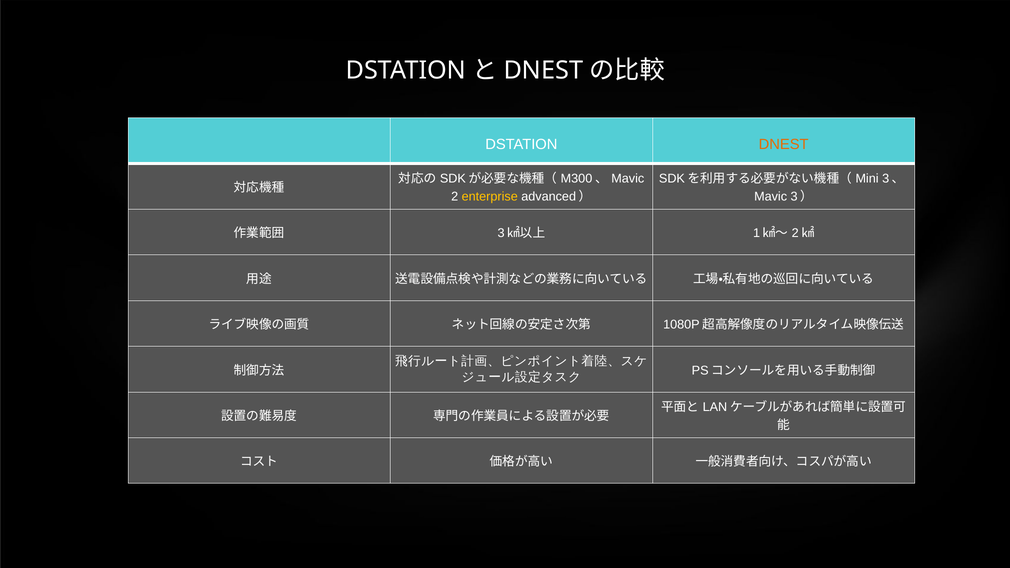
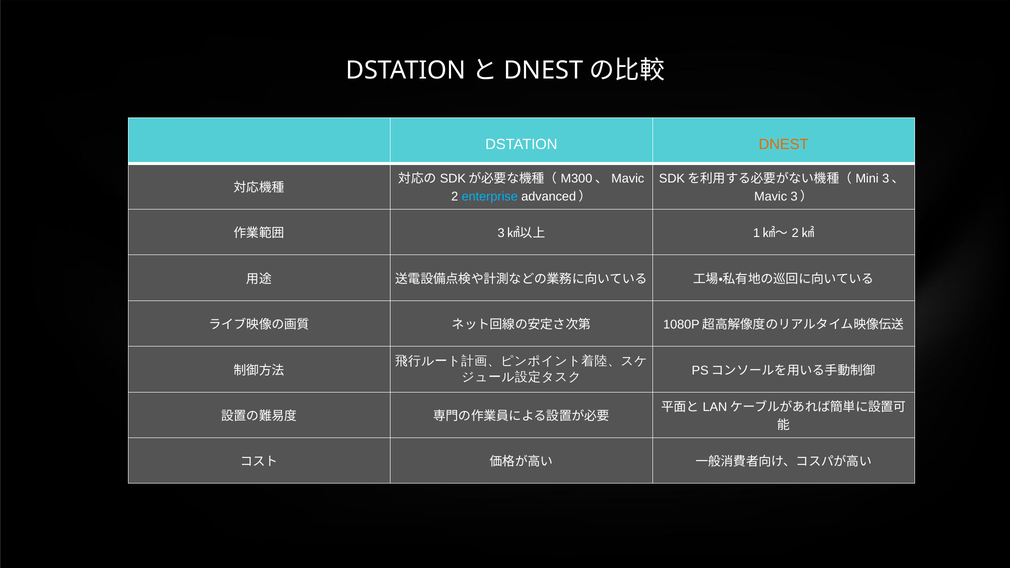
enterprise colour: yellow -> light blue
